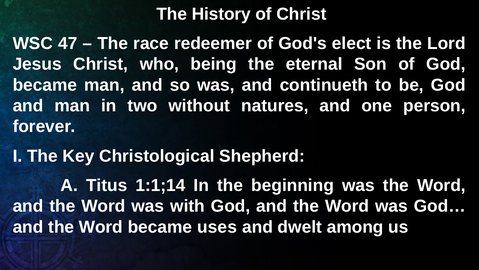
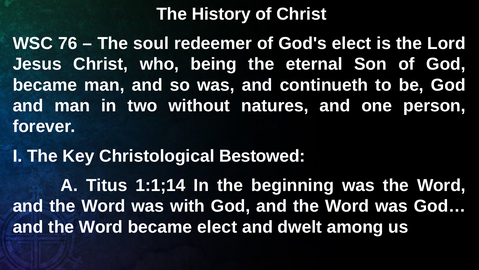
47: 47 -> 76
race: race -> soul
Shepherd: Shepherd -> Bestowed
became uses: uses -> elect
